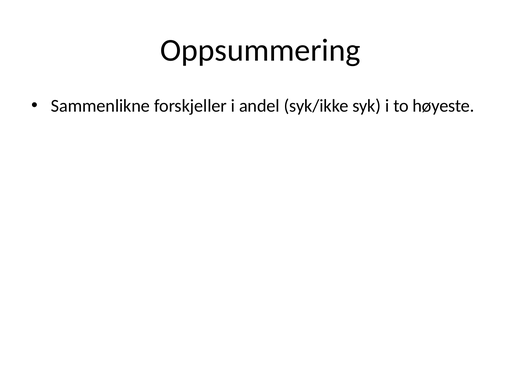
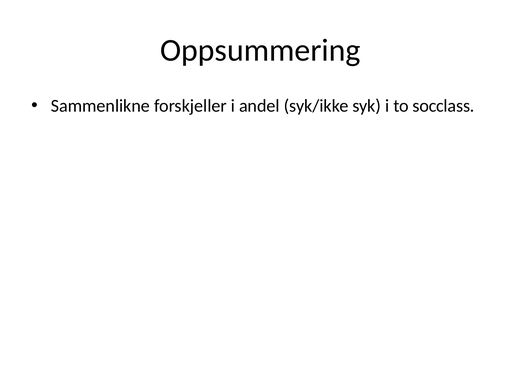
høyeste: høyeste -> socclass
